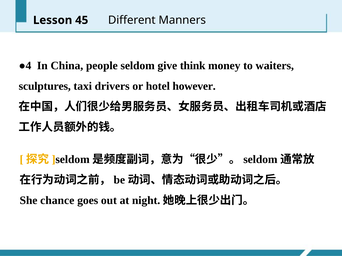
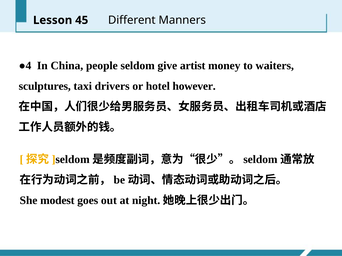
think: think -> artist
chance: chance -> modest
